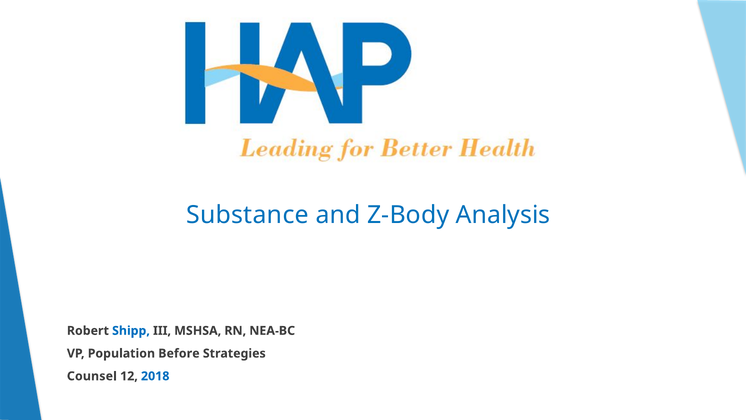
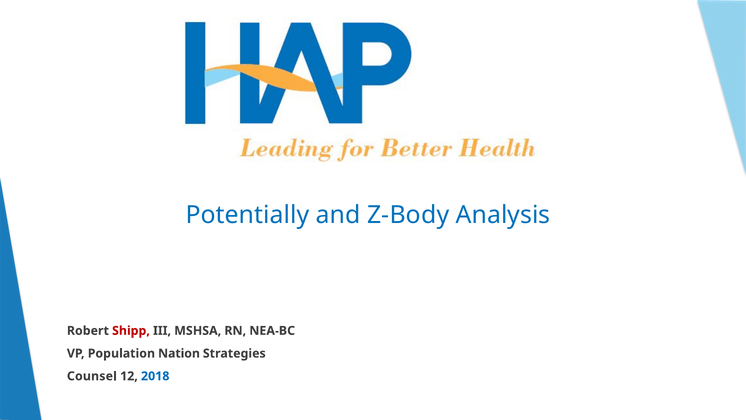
Substance: Substance -> Potentially
Shipp colour: blue -> red
Before: Before -> Nation
